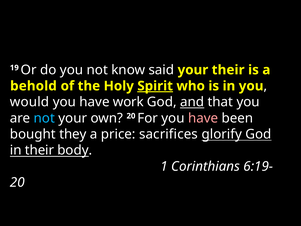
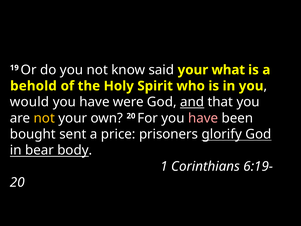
your their: their -> what
Spirit underline: present -> none
work: work -> were
not at (44, 118) colour: light blue -> yellow
they: they -> sent
sacrifices: sacrifices -> prisoners
in their: their -> bear
